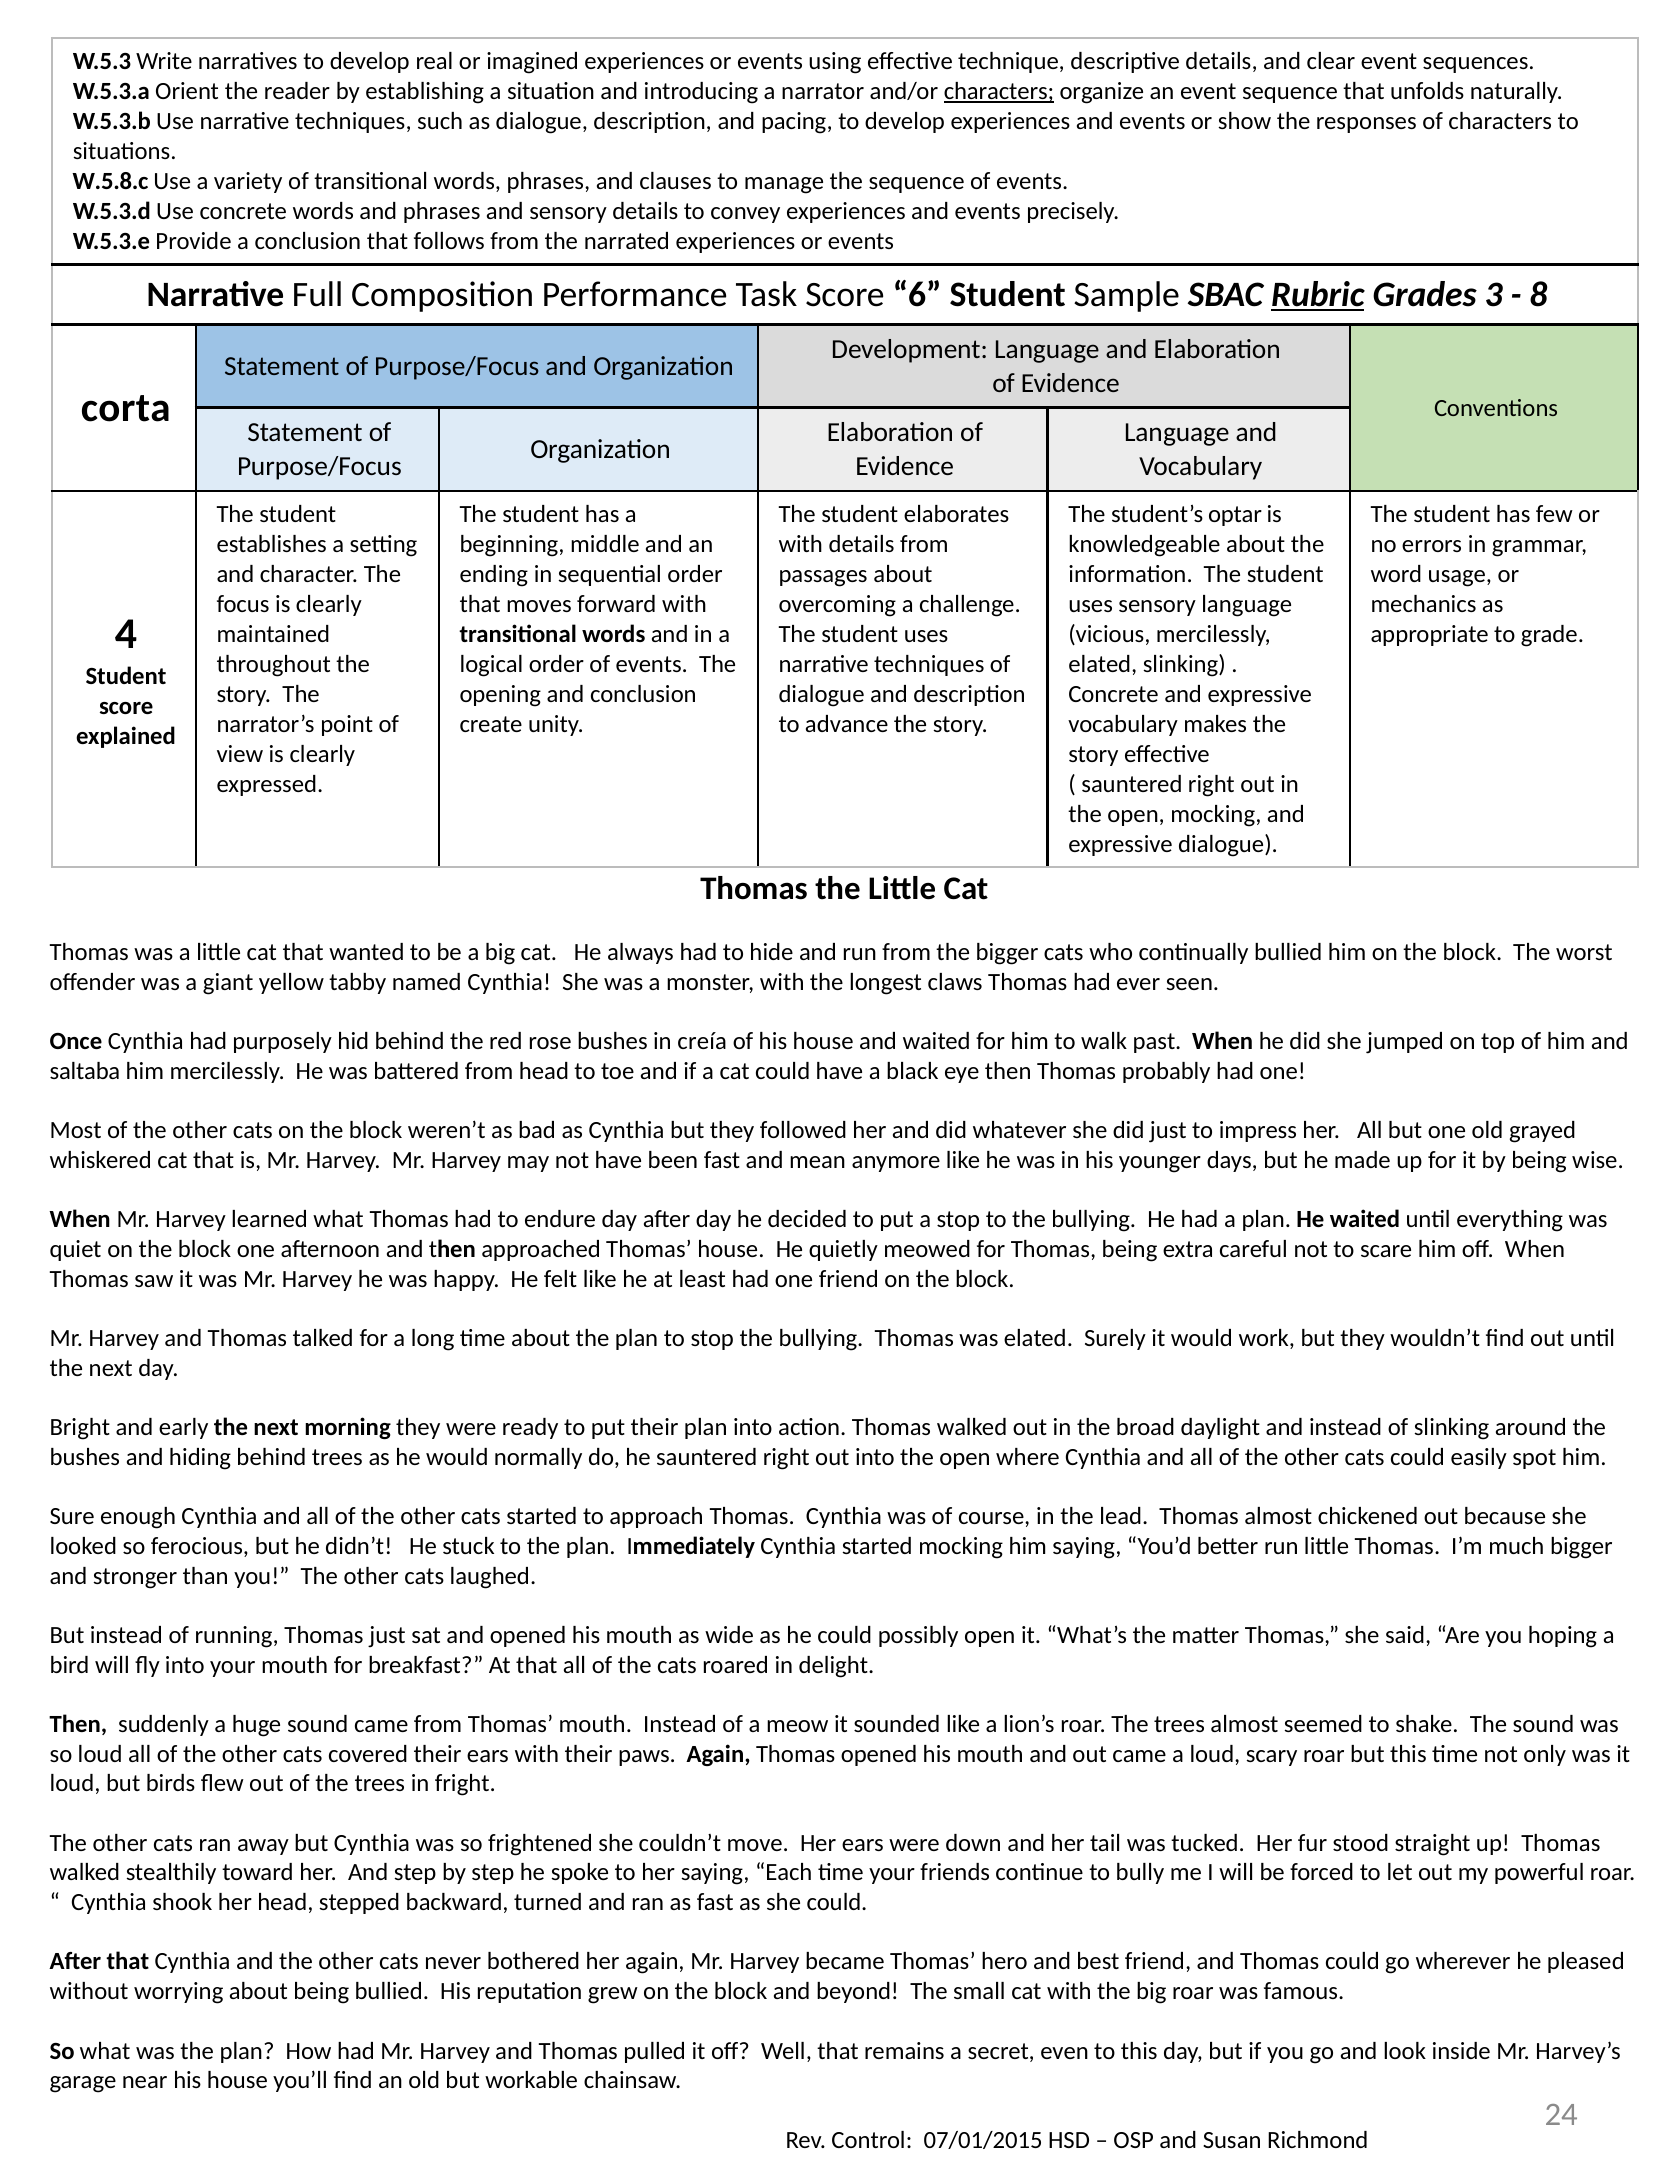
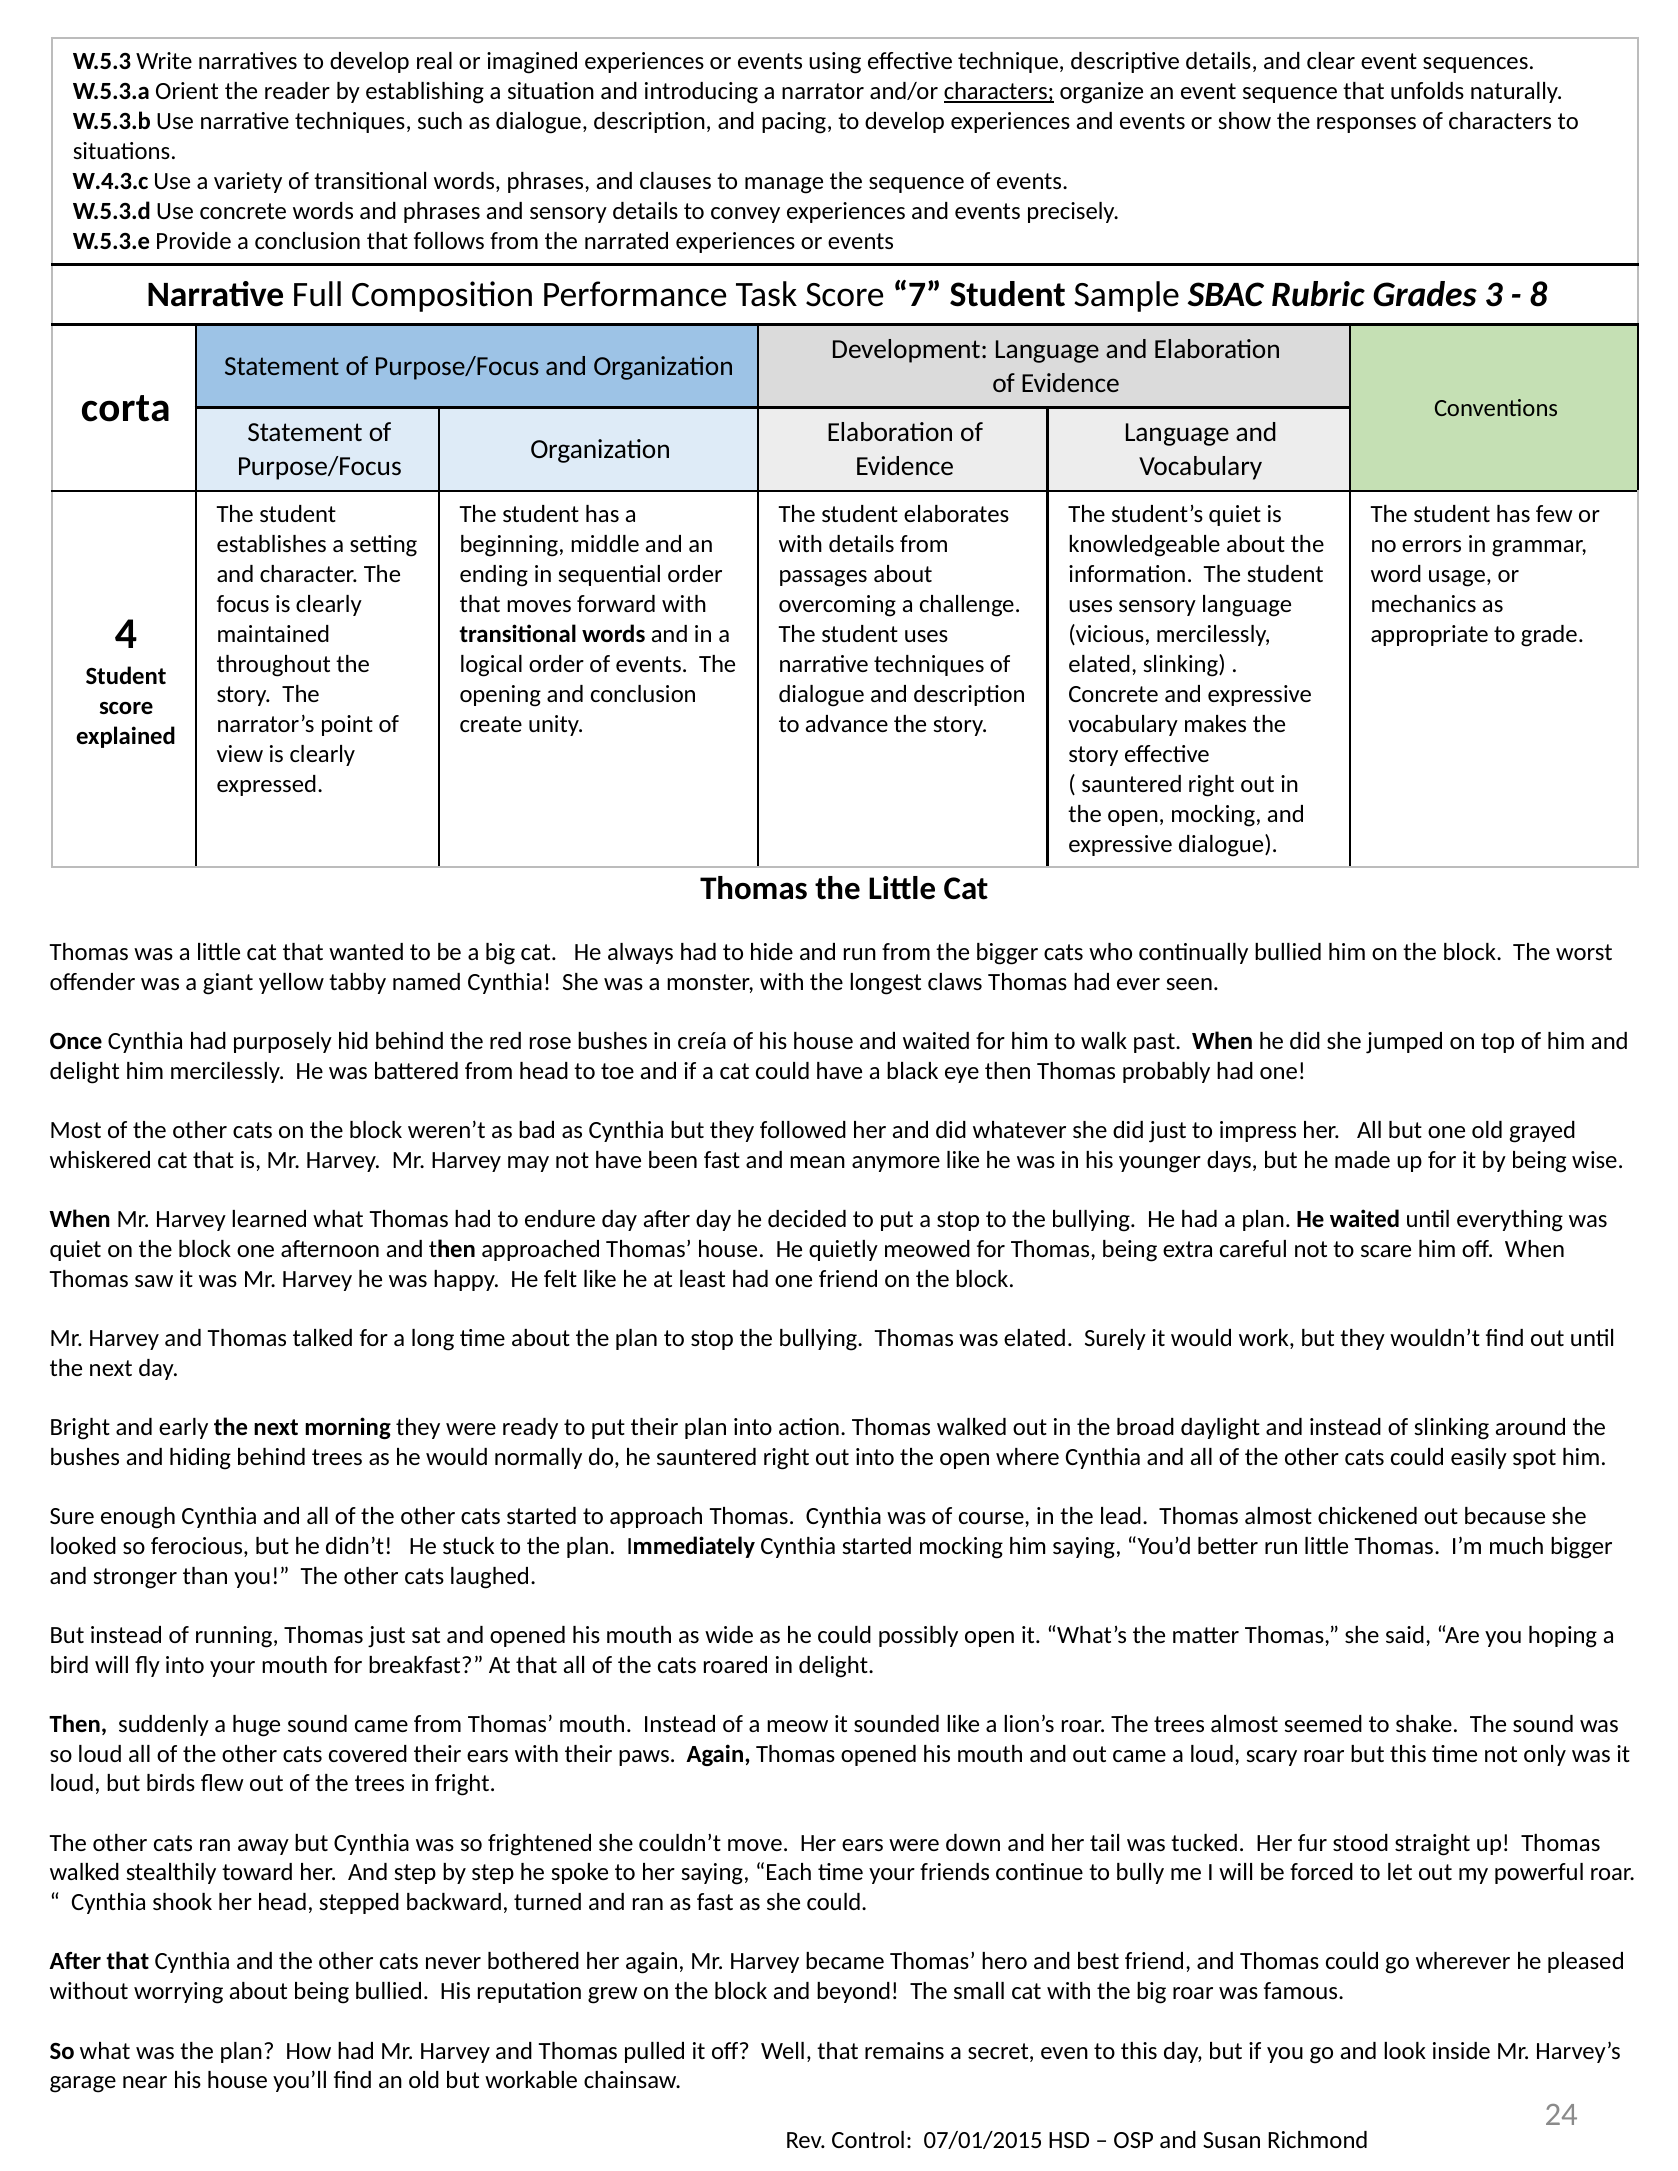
W.5.8.c: W.5.8.c -> W.4.3.c
6: 6 -> 7
Rubric underline: present -> none
student’s optar: optar -> quiet
saltaba at (85, 1072): saltaba -> delight
